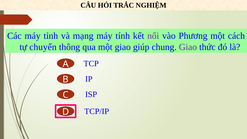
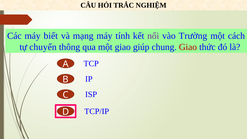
tỉnh: tỉnh -> biết
Phương: Phương -> Trường
Giao at (188, 47) colour: purple -> red
